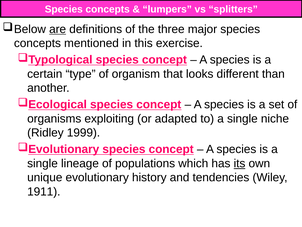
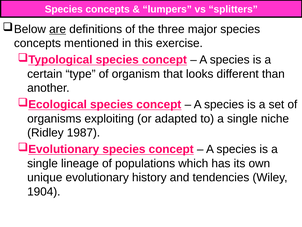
1999: 1999 -> 1987
its underline: present -> none
1911: 1911 -> 1904
